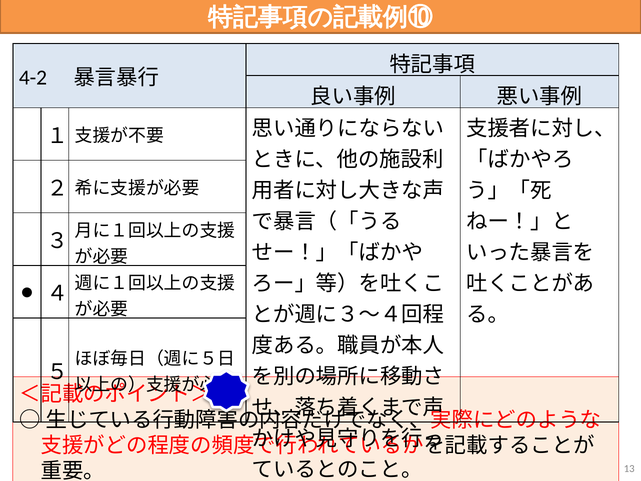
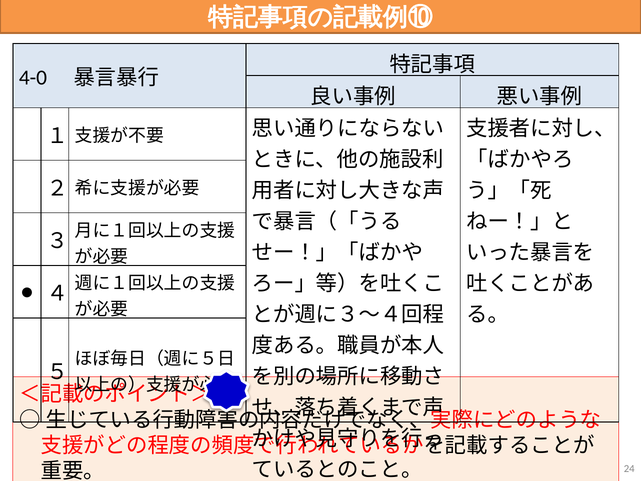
4-2: 4-2 -> 4-0
13: 13 -> 24
